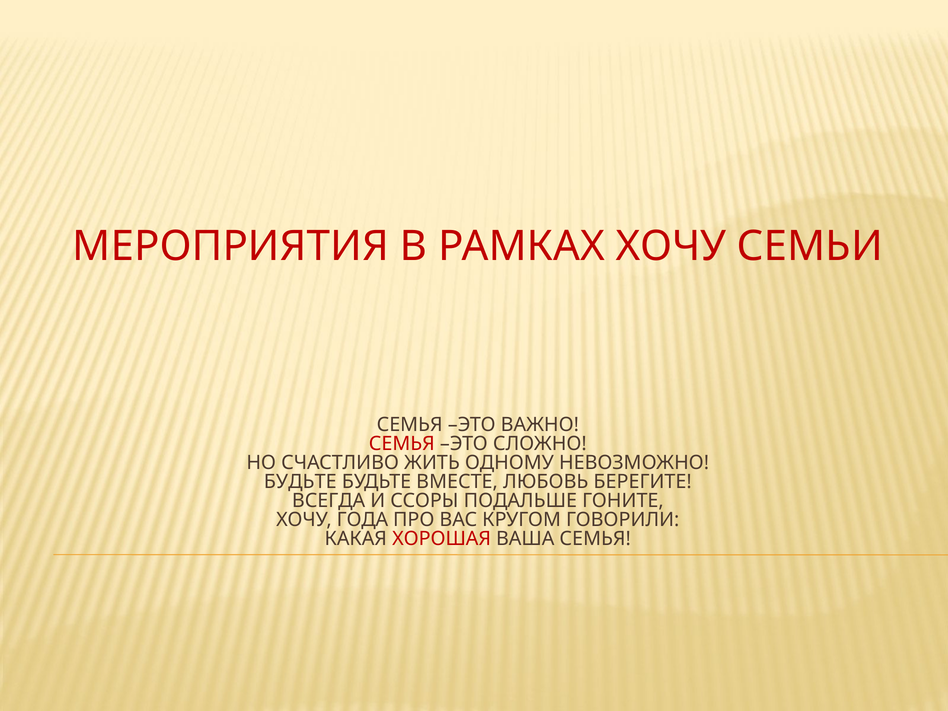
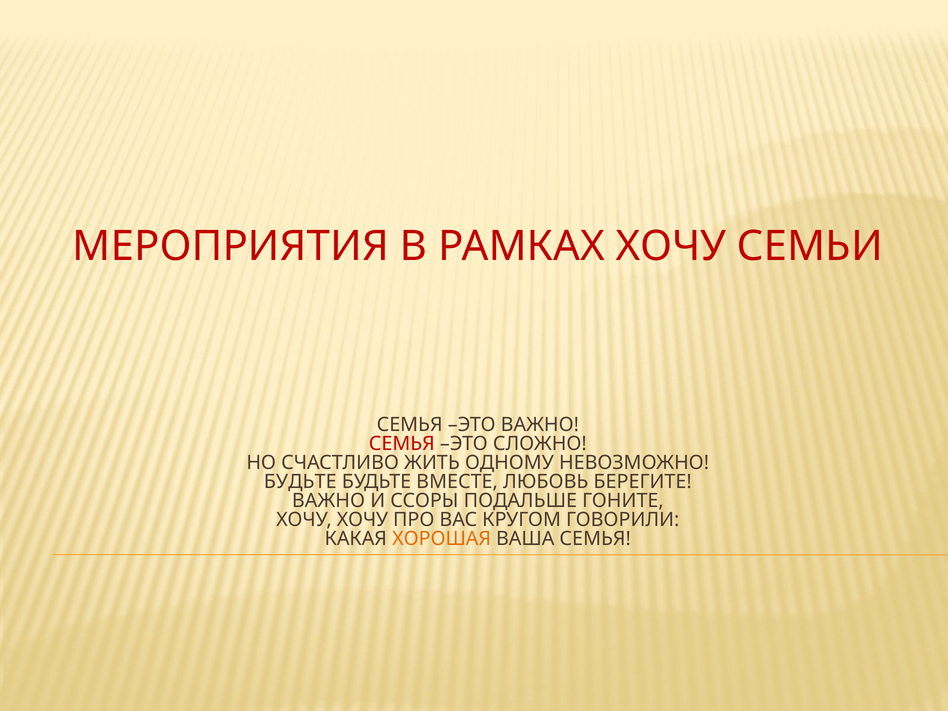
ВСЕГДА at (329, 501): ВСЕГДА -> ВАЖНО
ХОЧУ ГОДА: ГОДА -> ХОЧУ
ХОРОШАЯ colour: red -> orange
